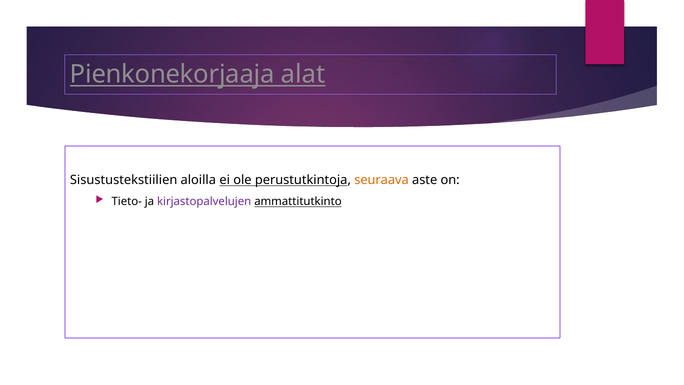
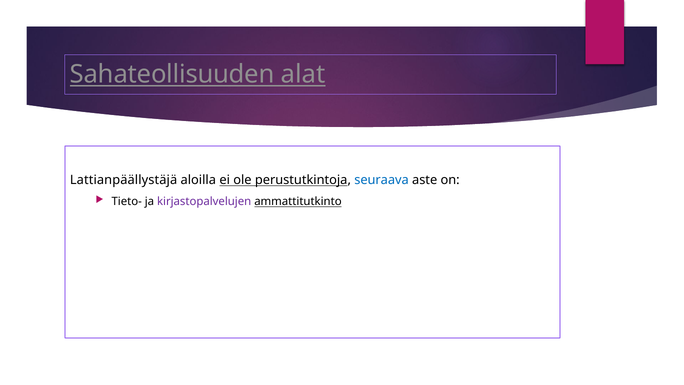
Pienkonekorjaaja: Pienkonekorjaaja -> Sahateollisuuden
Sisustustekstiilien: Sisustustekstiilien -> Lattianpäällystäjä
seuraava colour: orange -> blue
